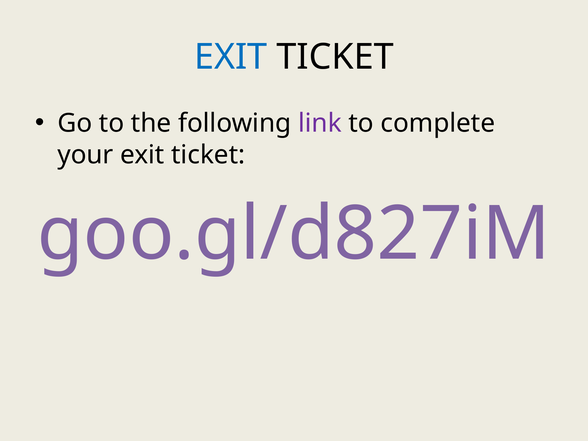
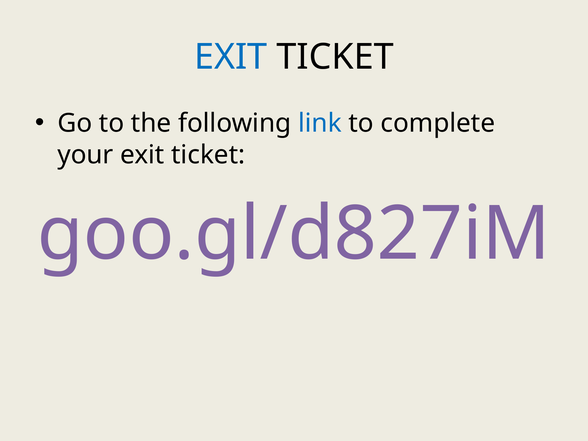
link colour: purple -> blue
